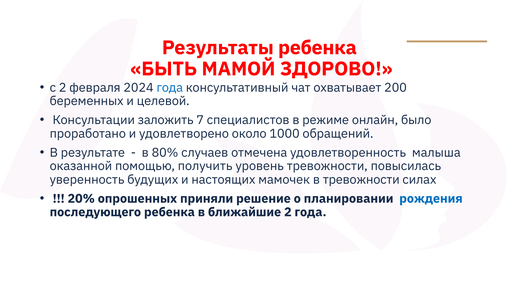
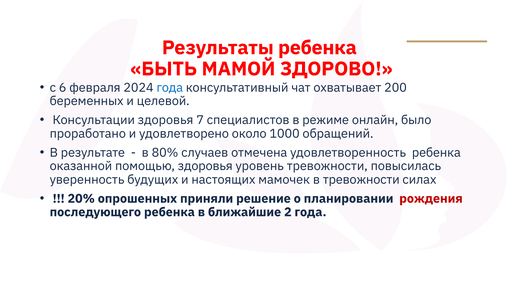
с 2: 2 -> 6
Консультации заложить: заложить -> здоровья
удовлетворенность малыша: малыша -> ребенка
помощью получить: получить -> здоровья
рождения colour: blue -> red
